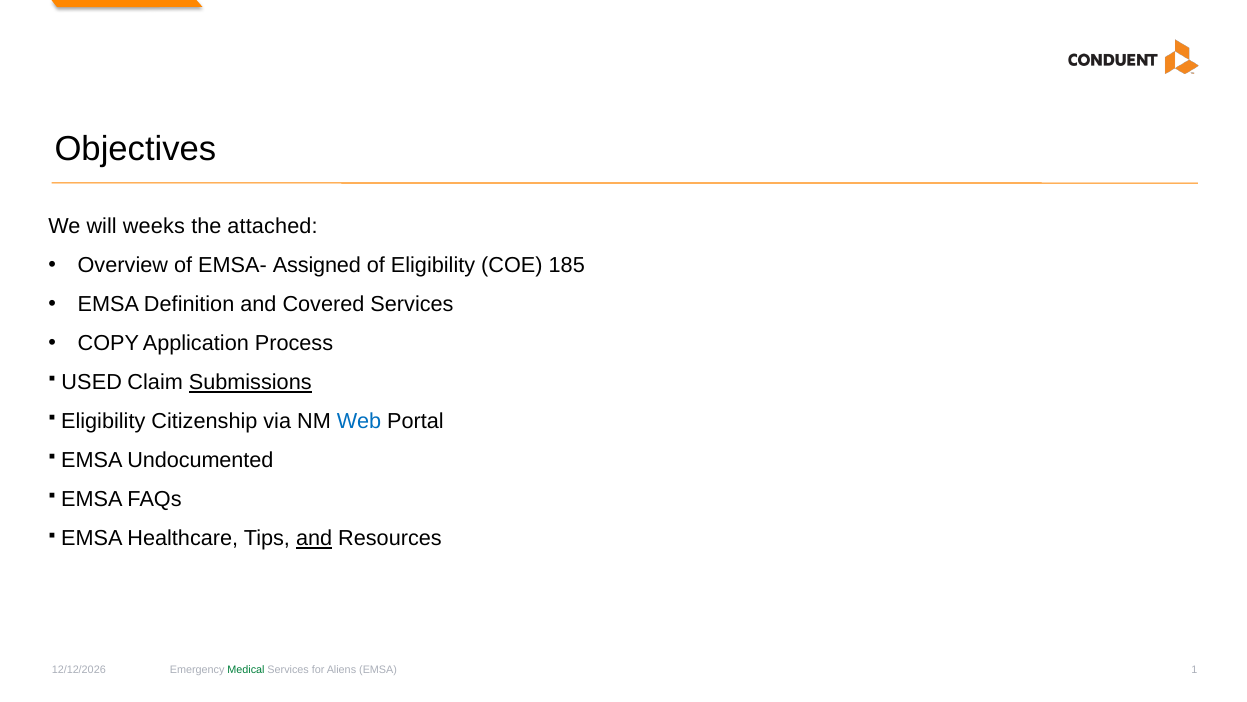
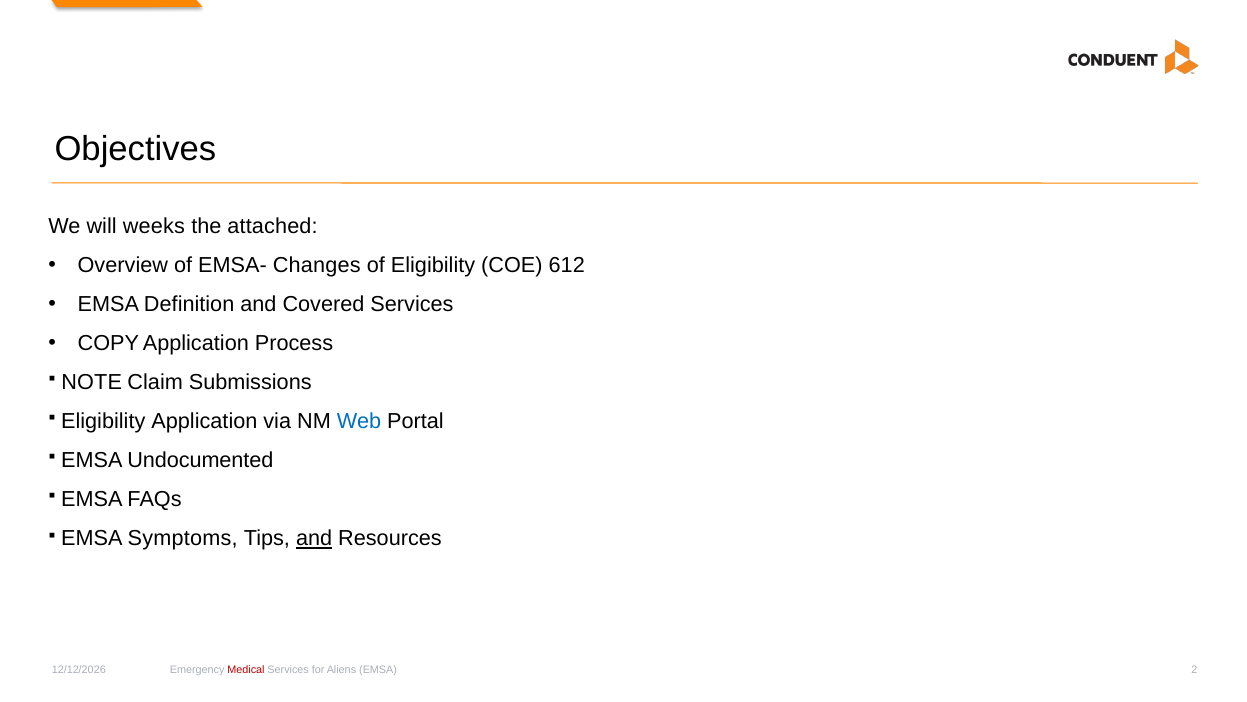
Assigned: Assigned -> Changes
185: 185 -> 612
USED: USED -> NOTE
Submissions underline: present -> none
Eligibility Citizenship: Citizenship -> Application
Healthcare: Healthcare -> Symptoms
Medical colour: green -> red
1: 1 -> 2
